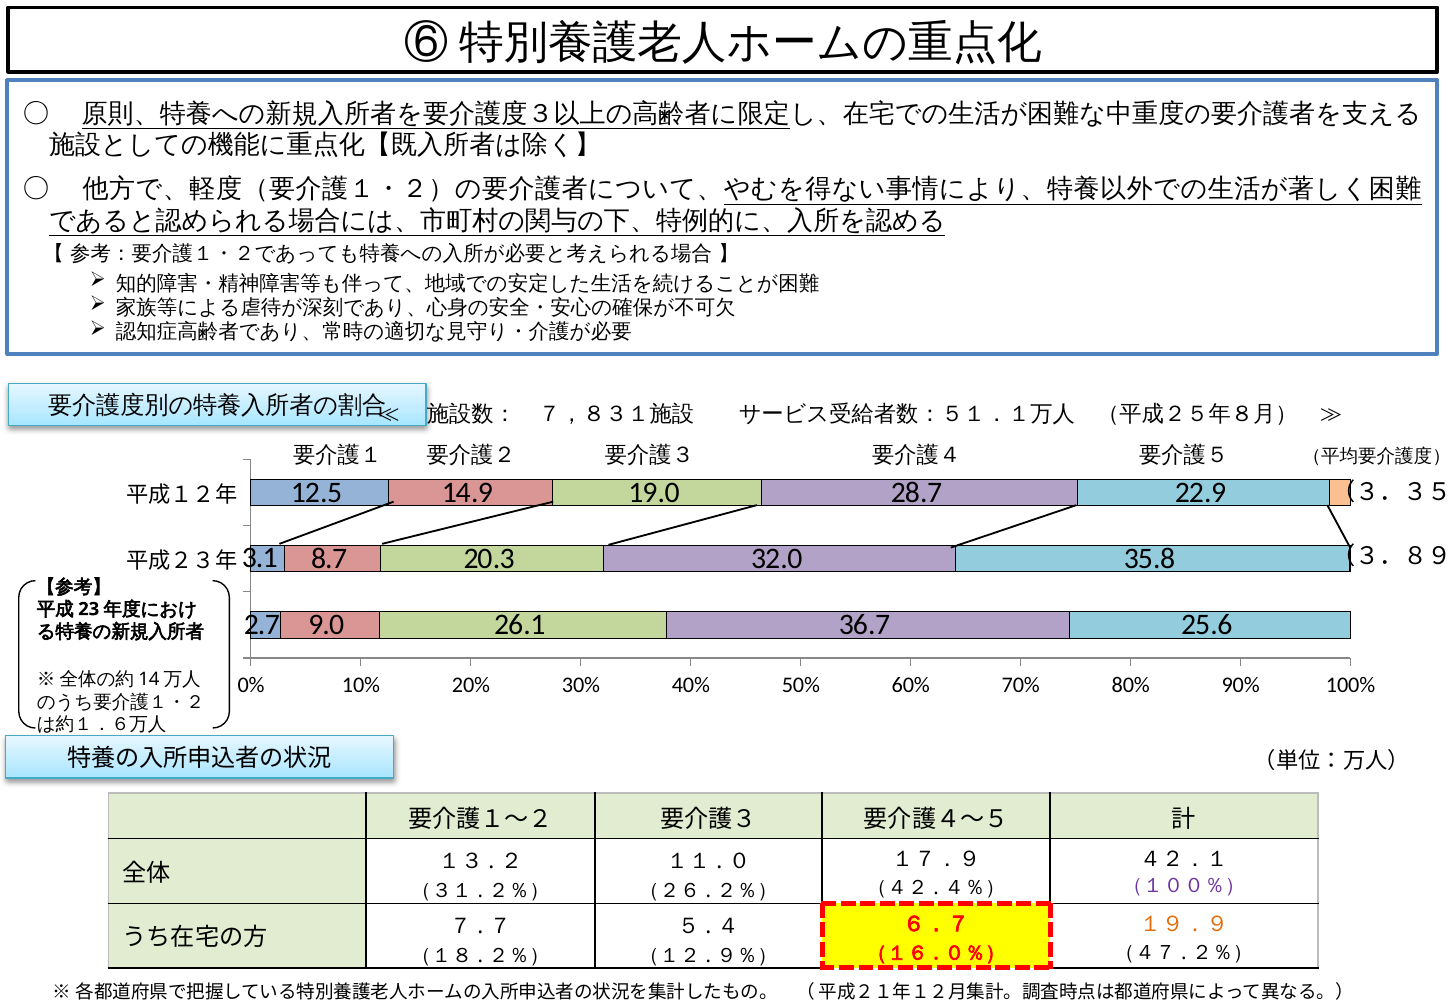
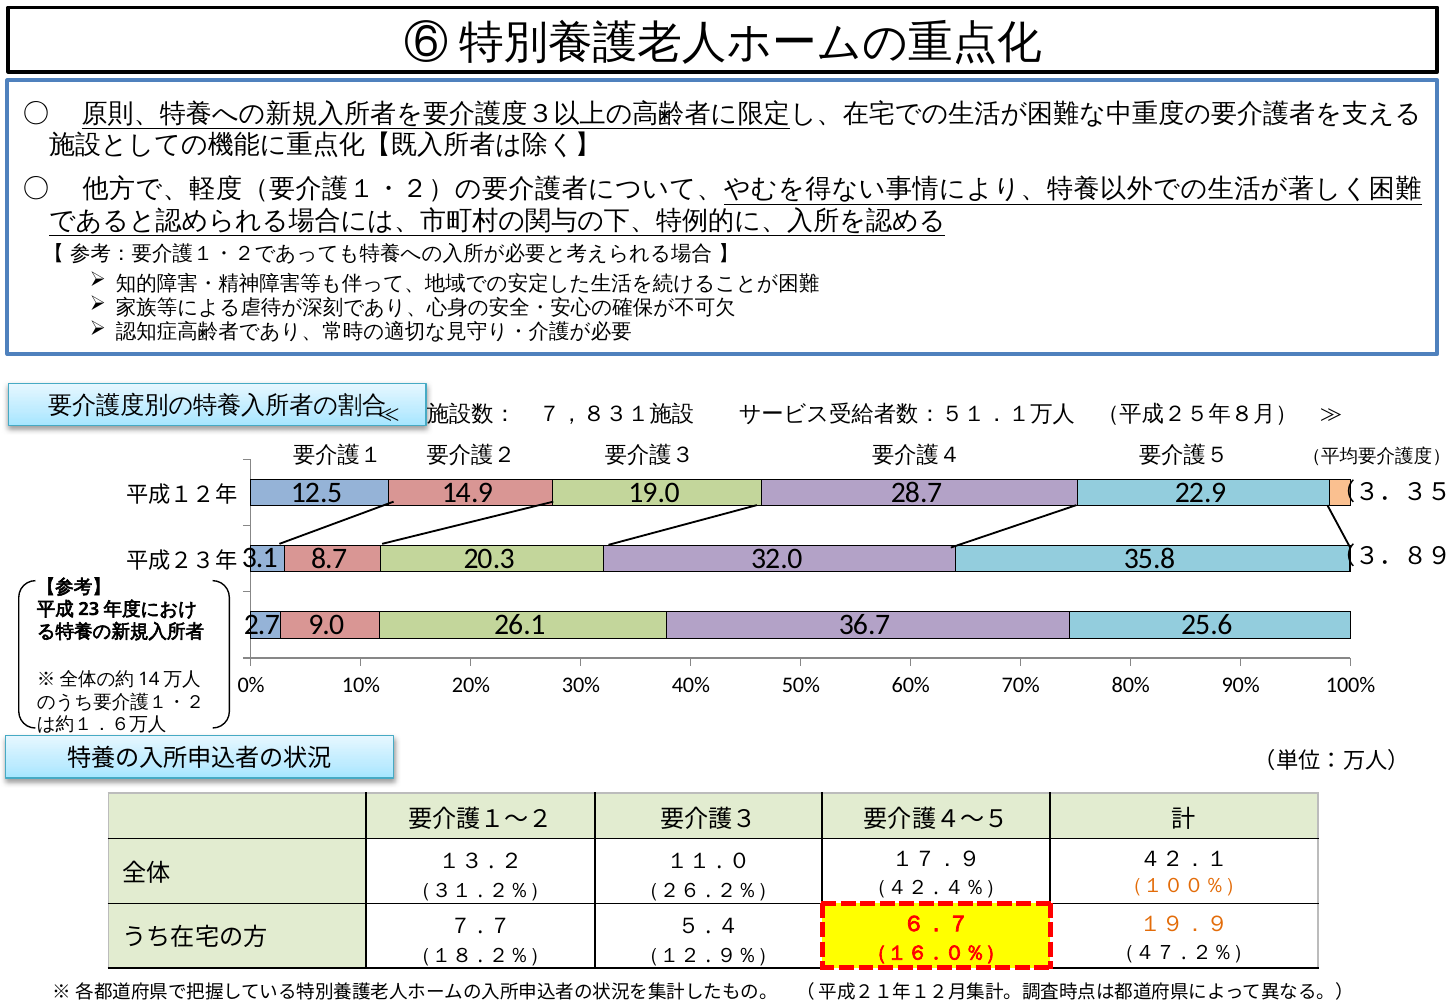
（１００％） colour: purple -> orange
